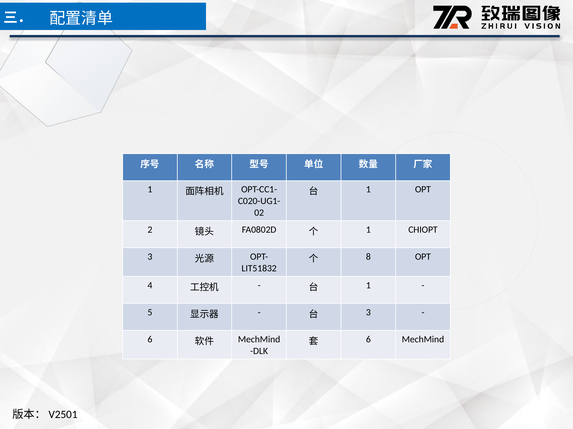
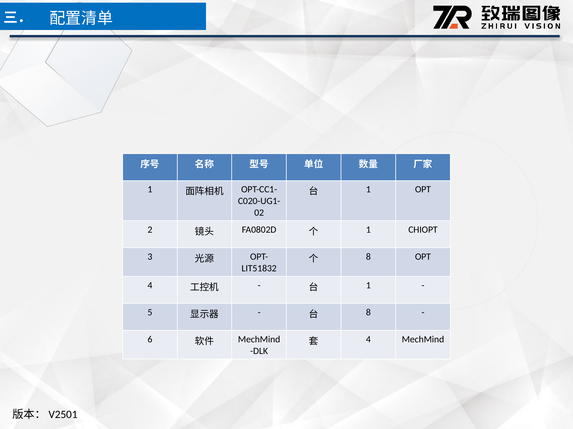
3 at (368, 313): 3 -> 8
6 at (368, 340): 6 -> 4
